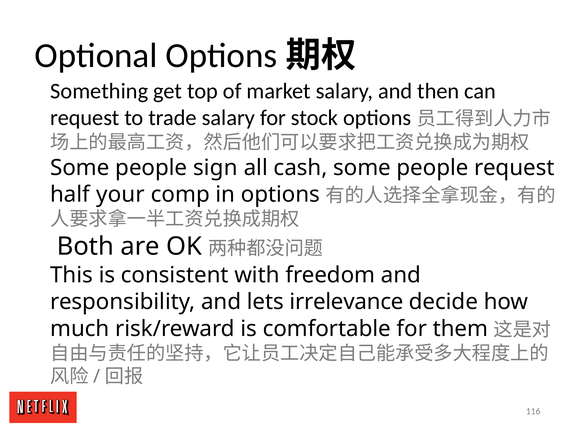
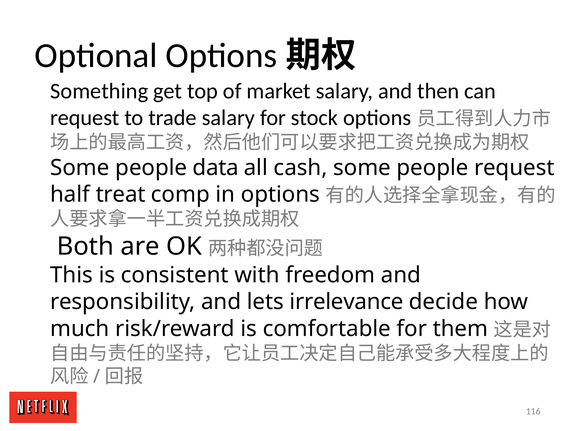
sign: sign -> data
your: your -> treat
